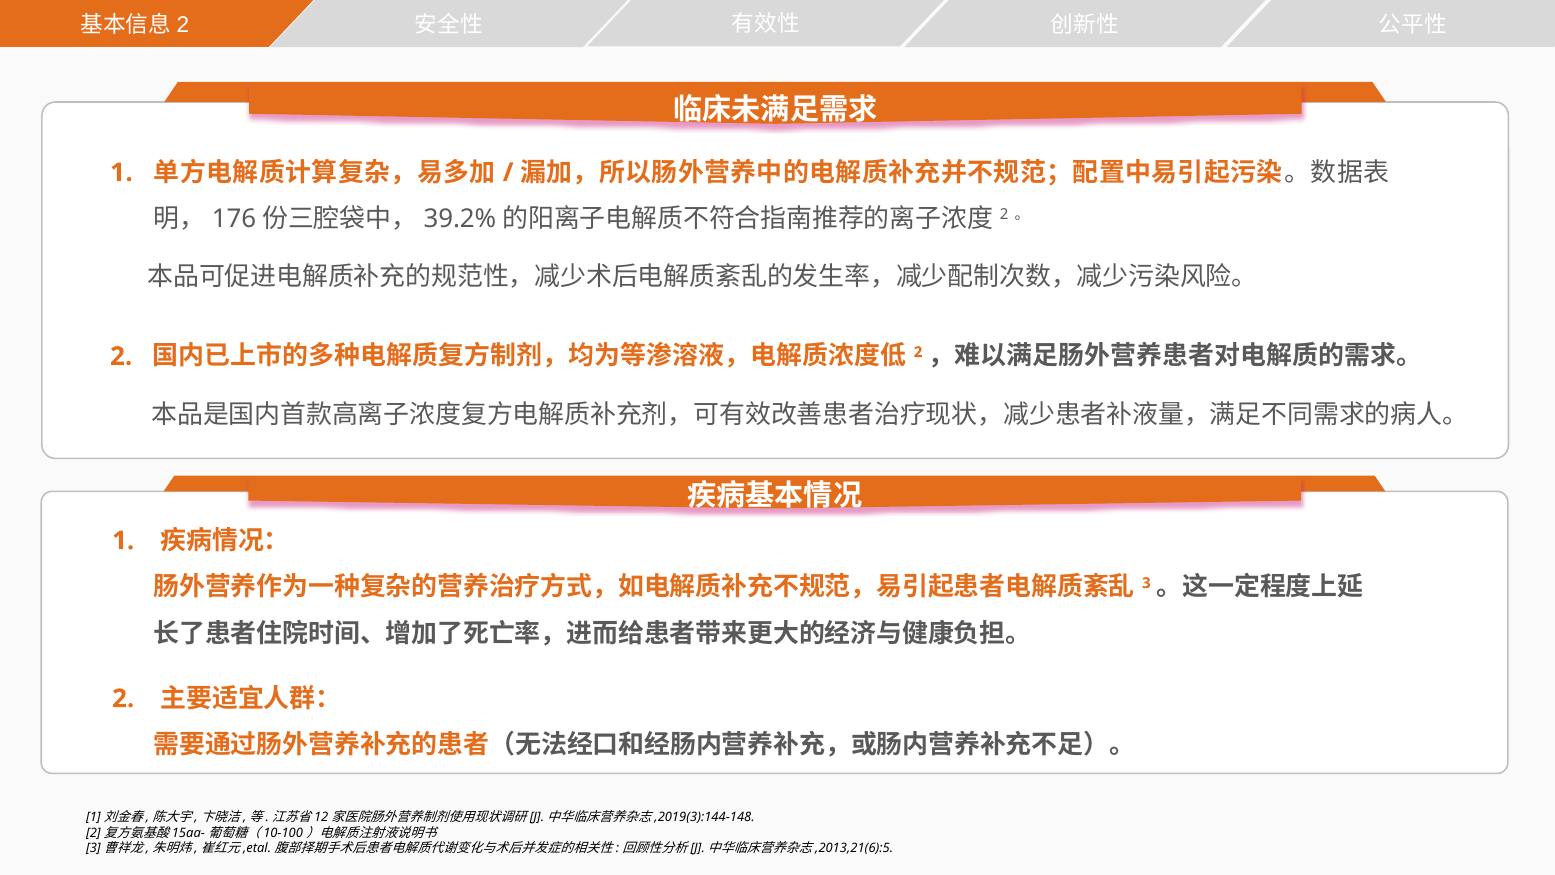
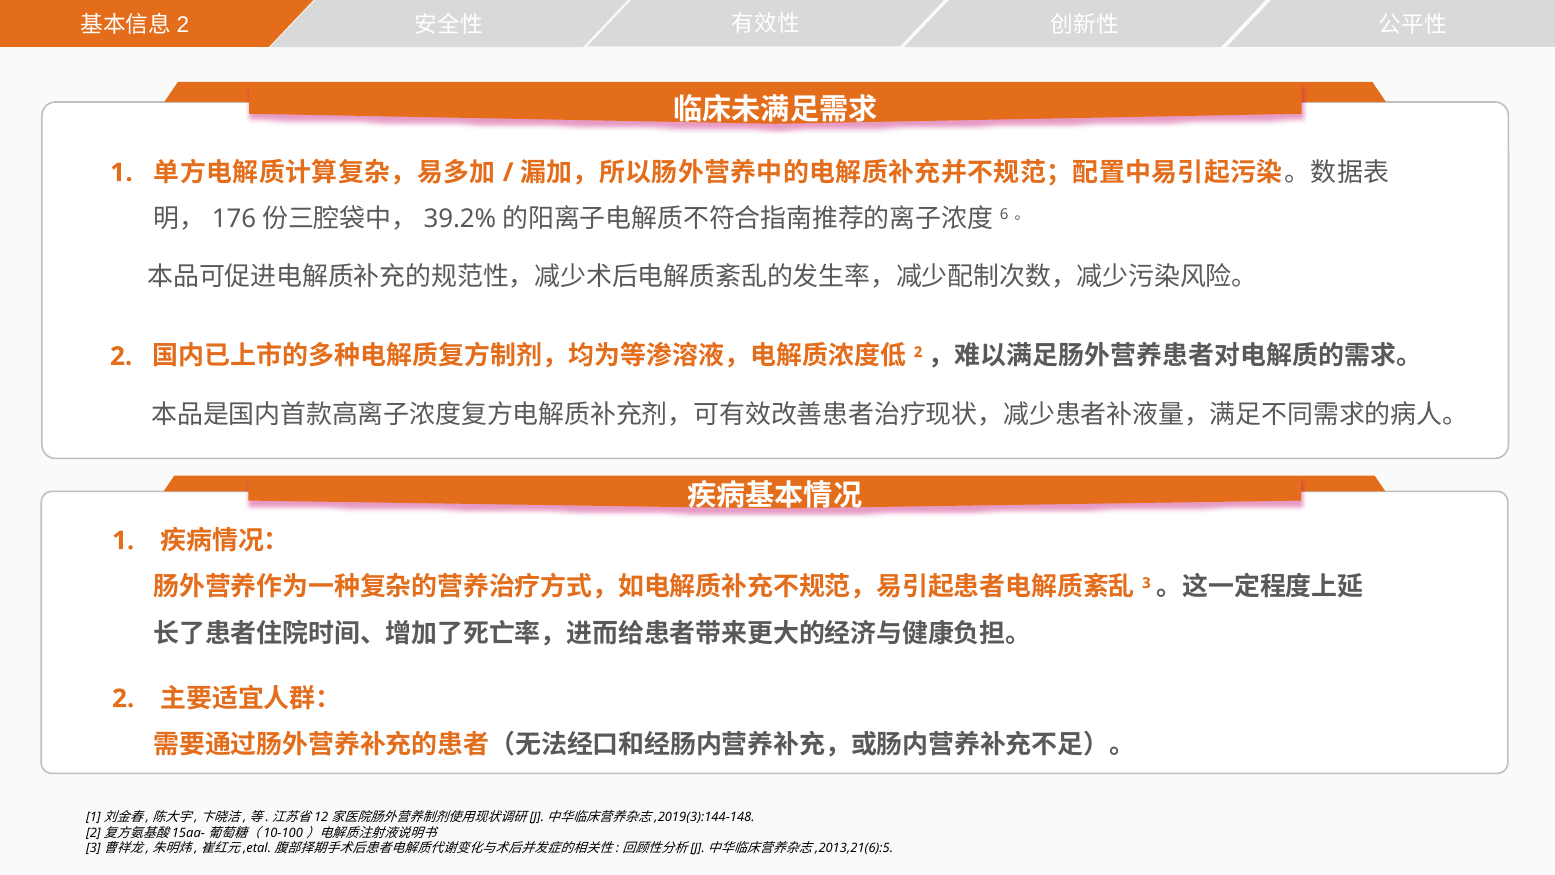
2 at (1004, 215): 2 -> 6
